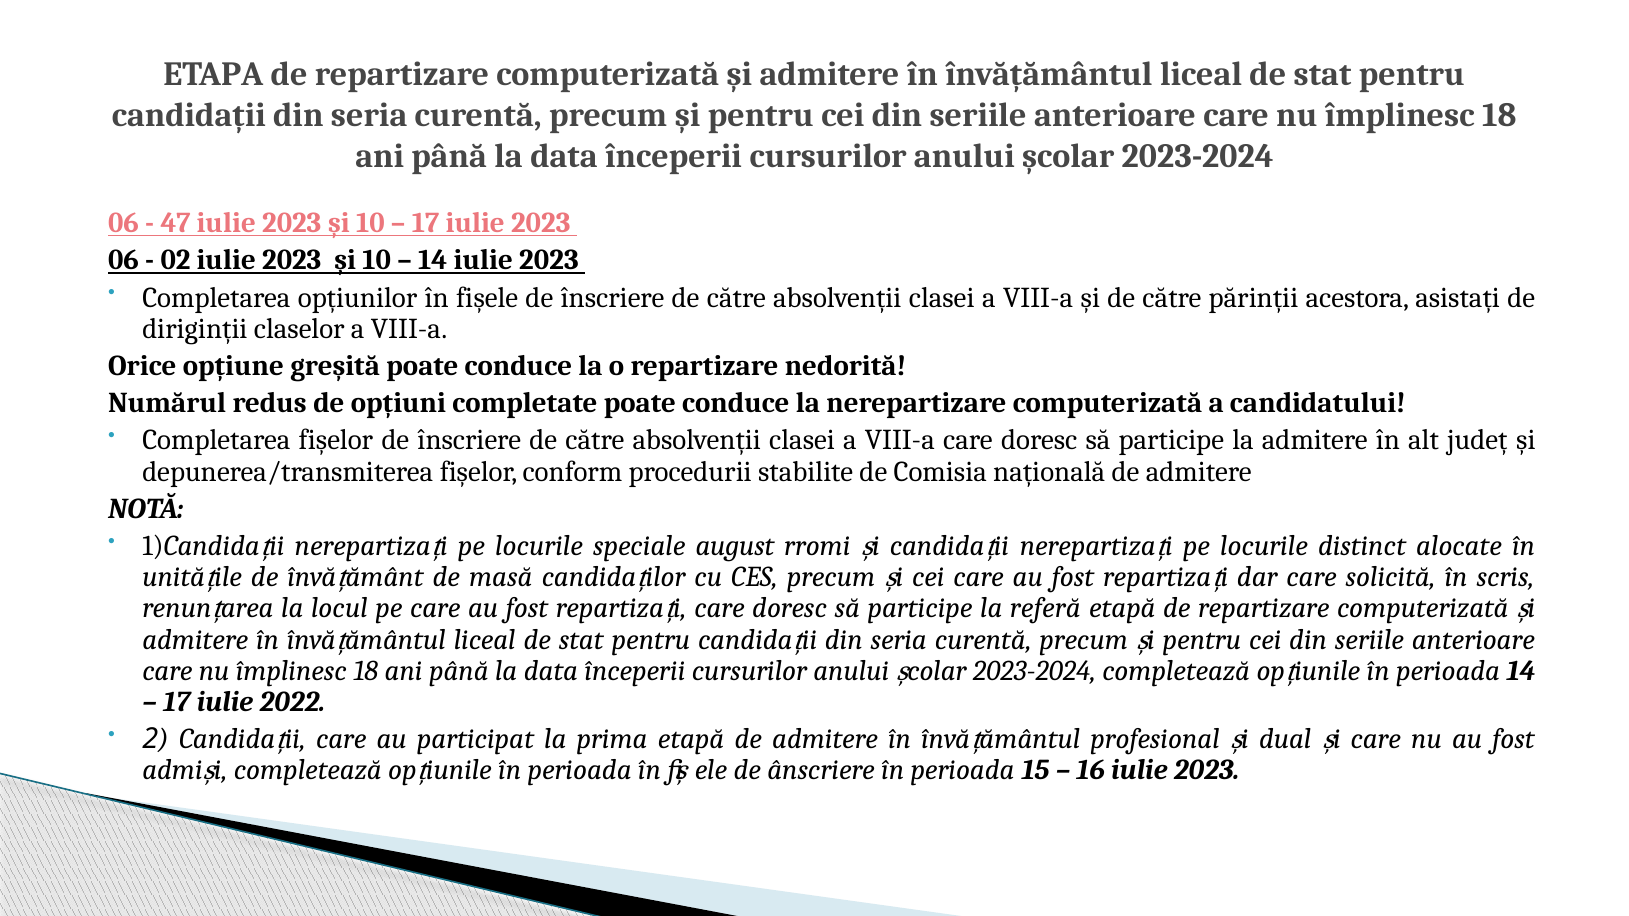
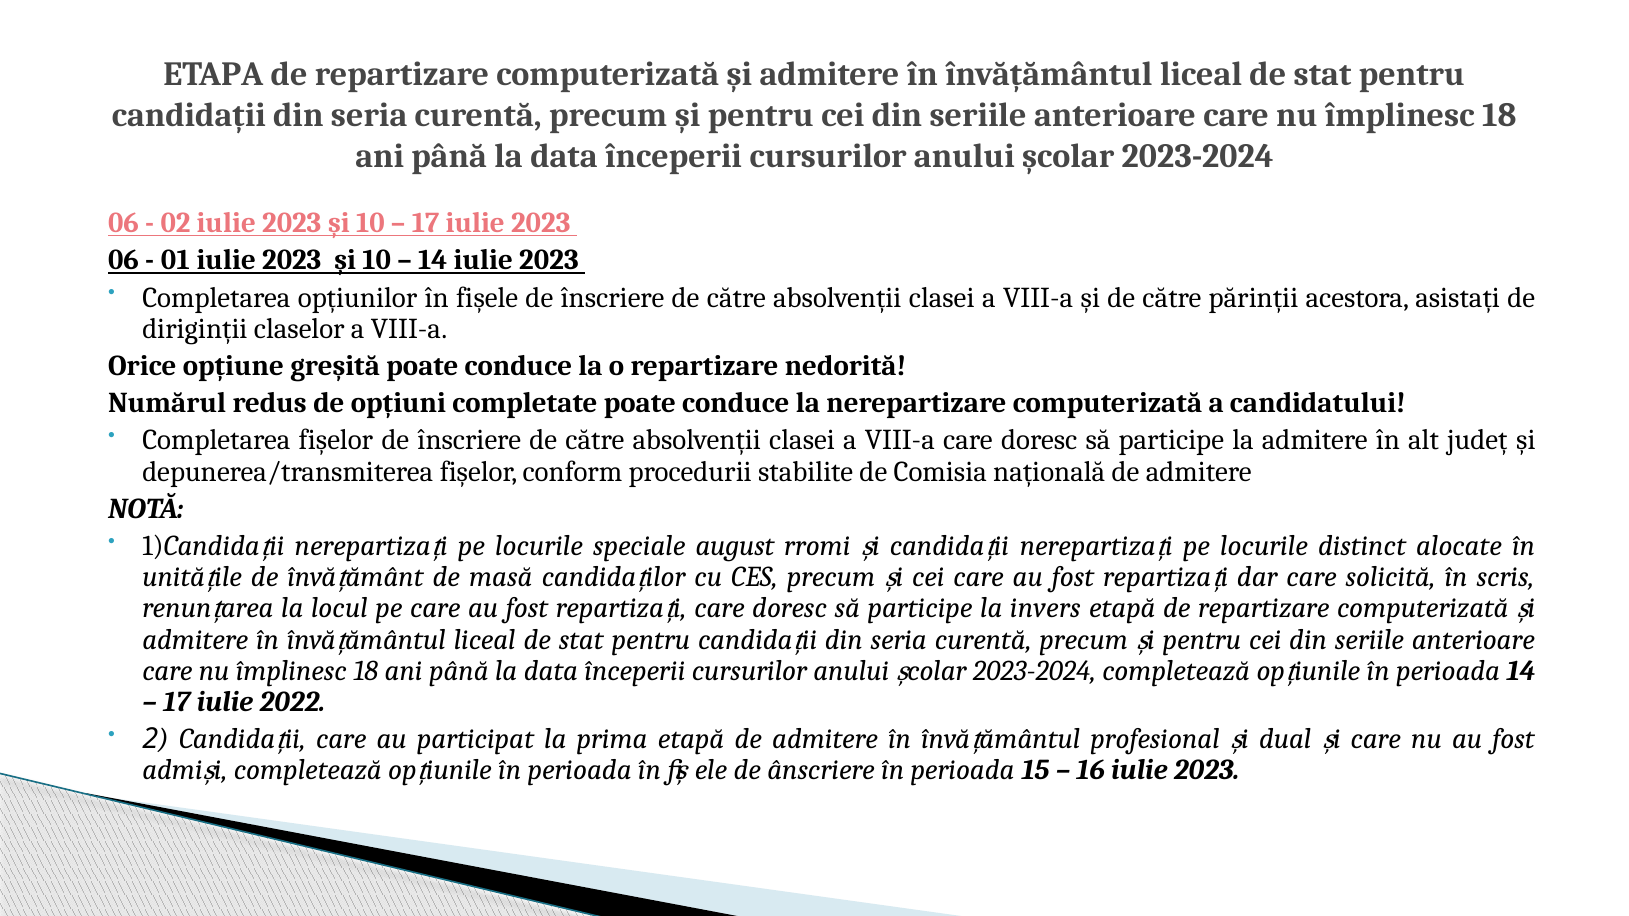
47: 47 -> 02
02: 02 -> 01
referă: referă -> invers
